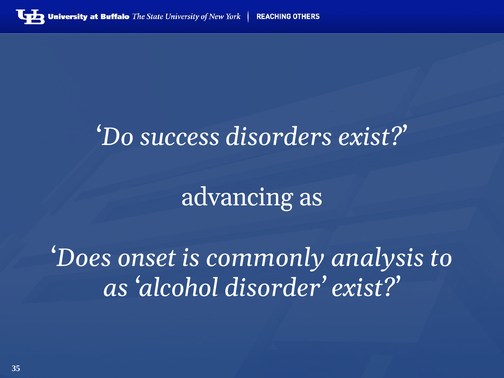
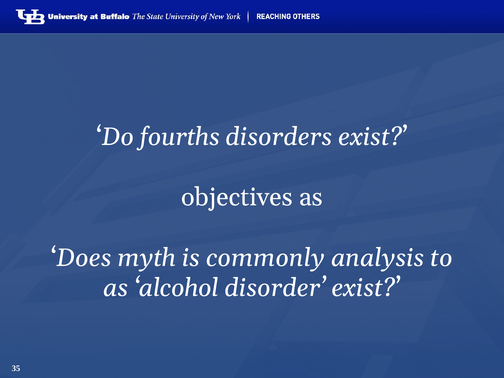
success: success -> fourths
advancing: advancing -> objectives
onset: onset -> myth
